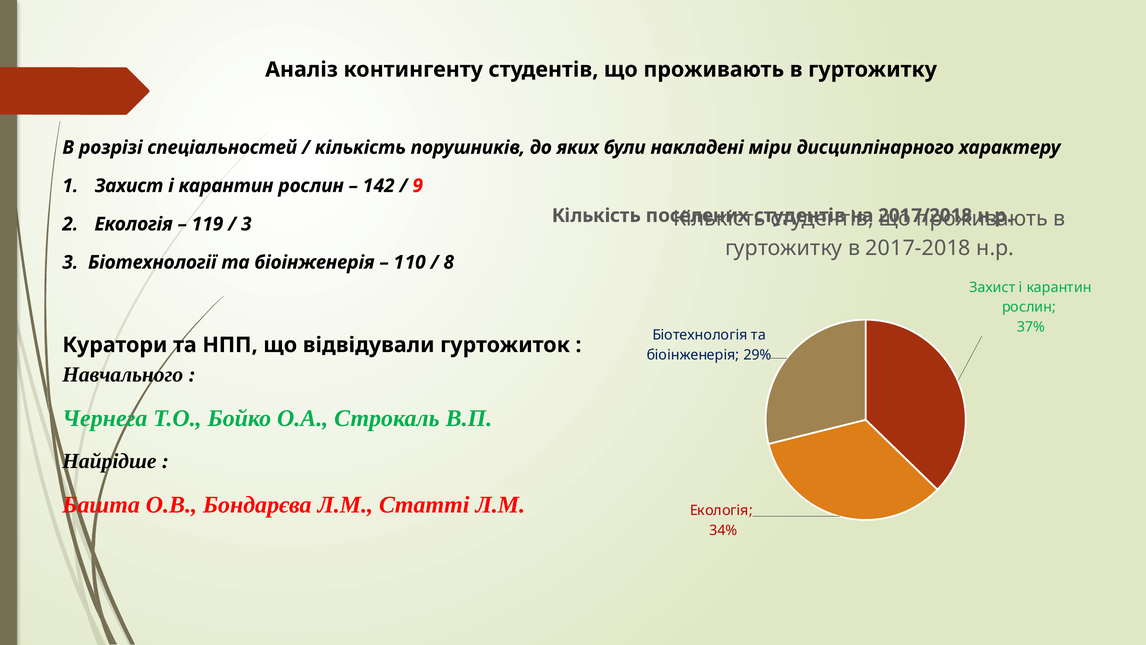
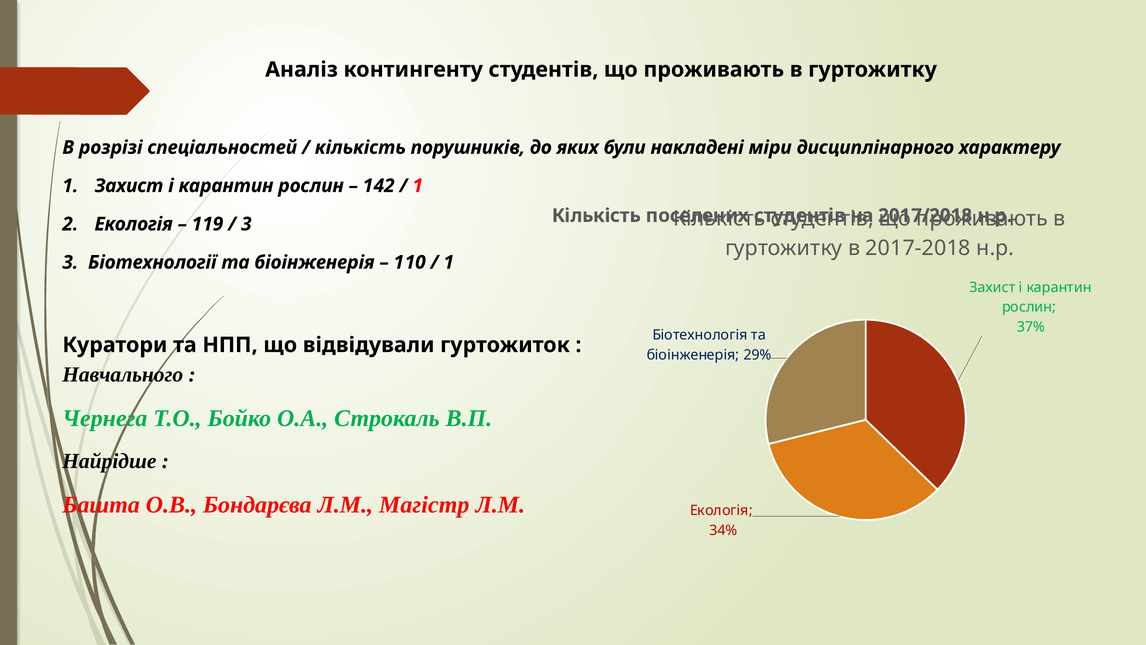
9 at (418, 186): 9 -> 1
8 at (449, 262): 8 -> 1
Статті: Статті -> Магістр
